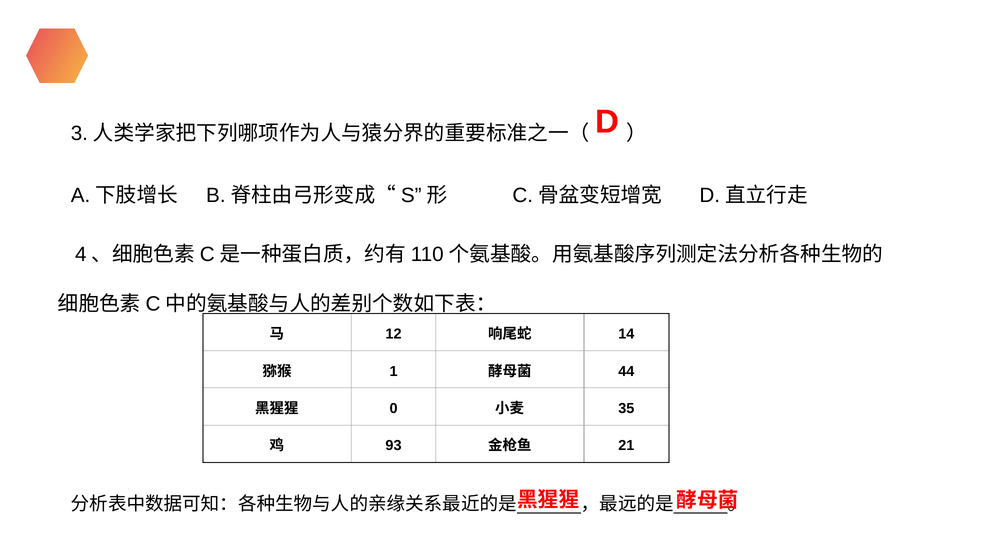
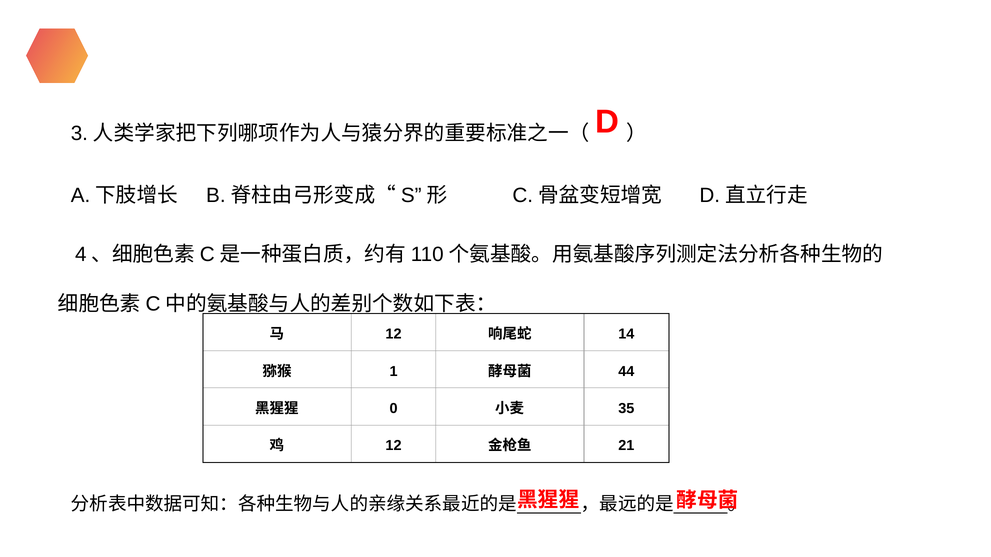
93 at (394, 446): 93 -> 12
